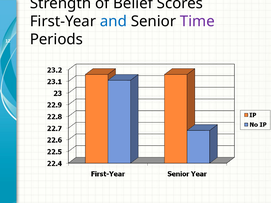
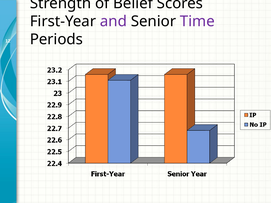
and colour: blue -> purple
